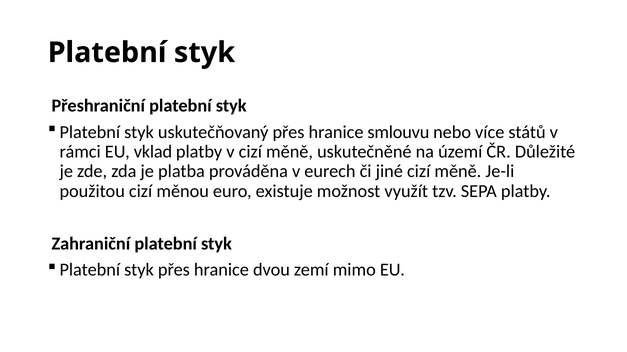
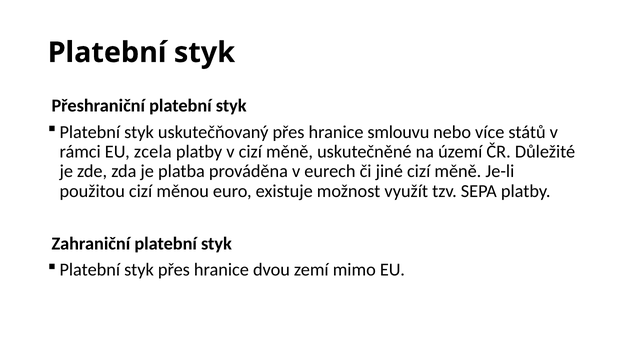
vklad: vklad -> zcela
